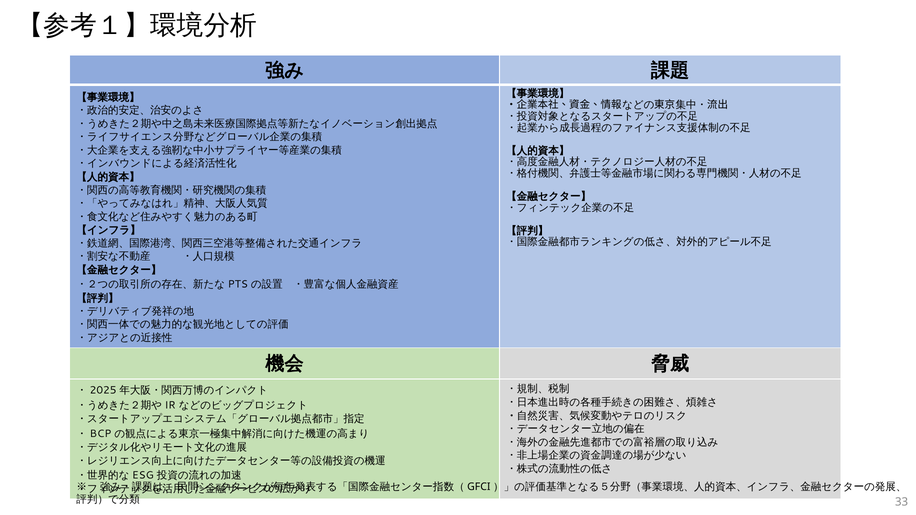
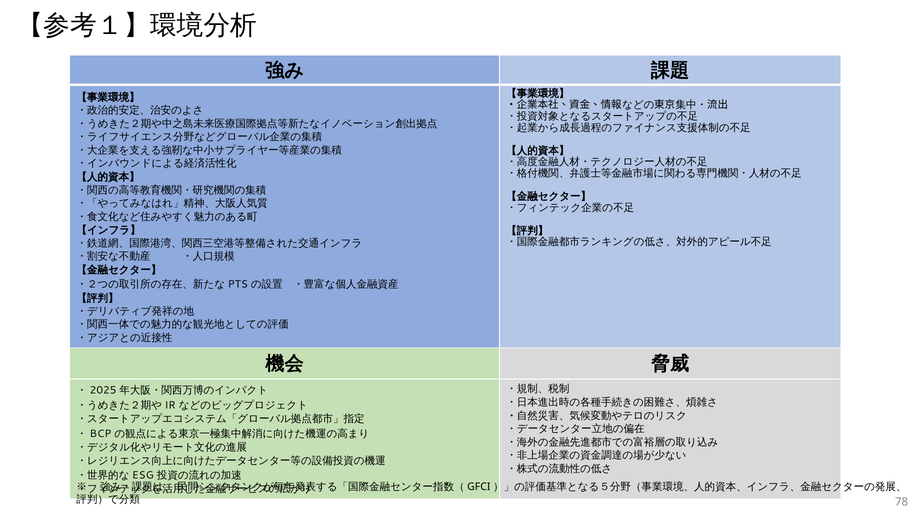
33: 33 -> 78
